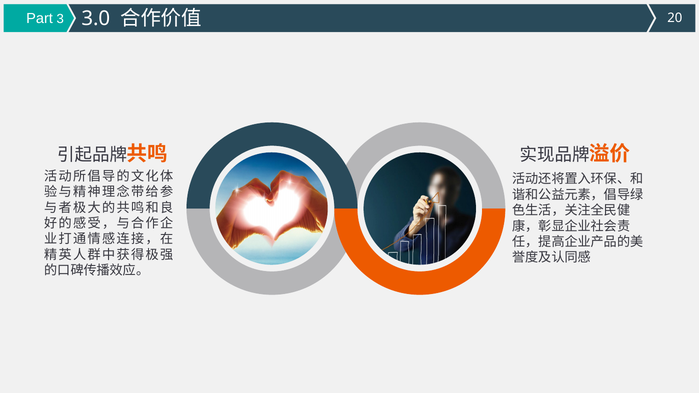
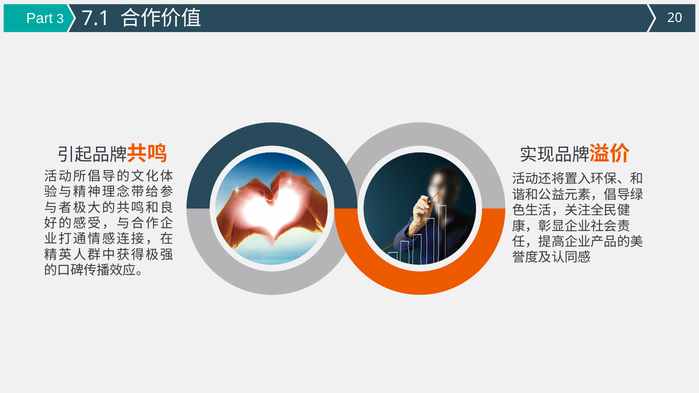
3.0: 3.0 -> 7.1
